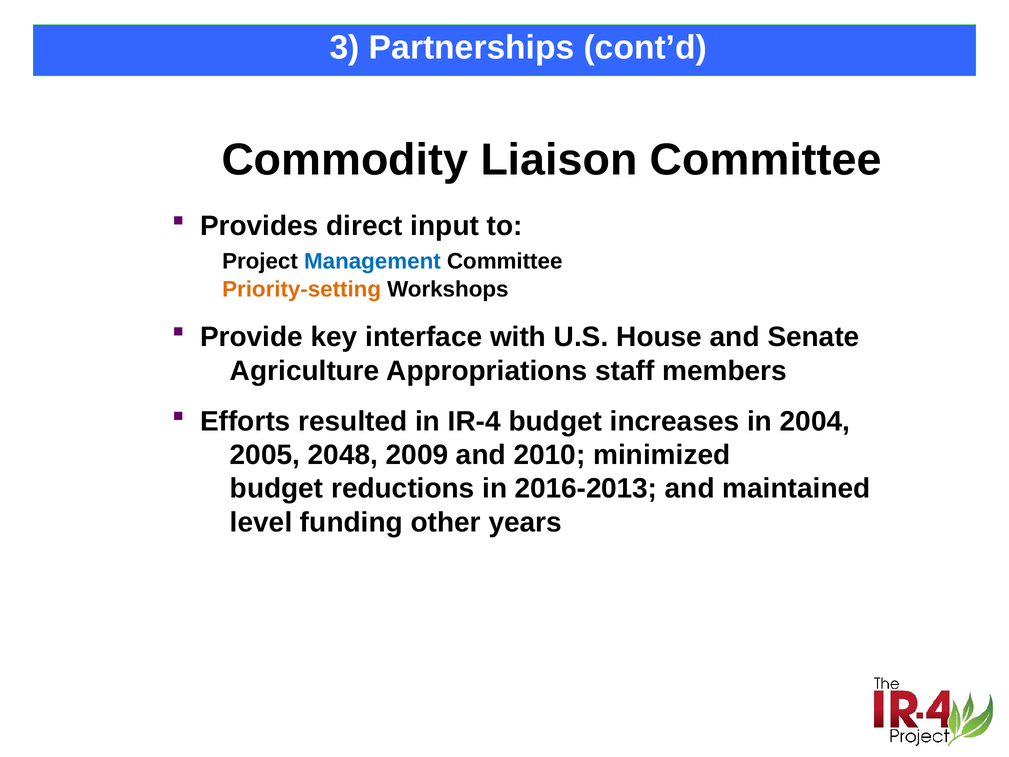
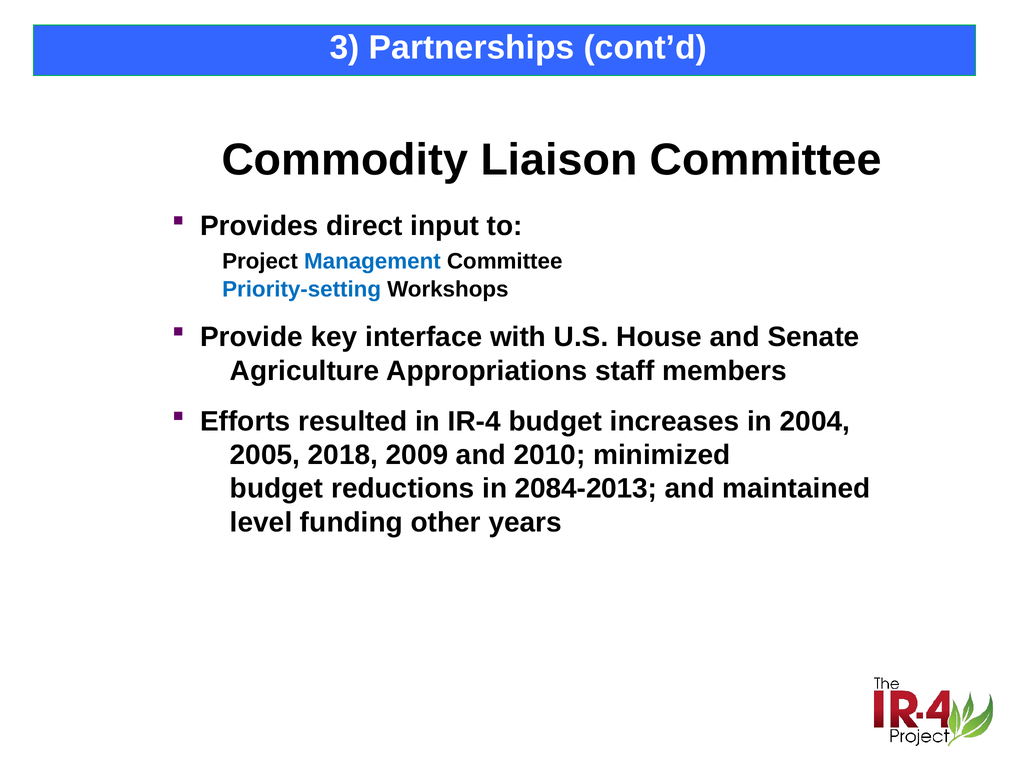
Priority-setting colour: orange -> blue
2048: 2048 -> 2018
2016-2013: 2016-2013 -> 2084-2013
